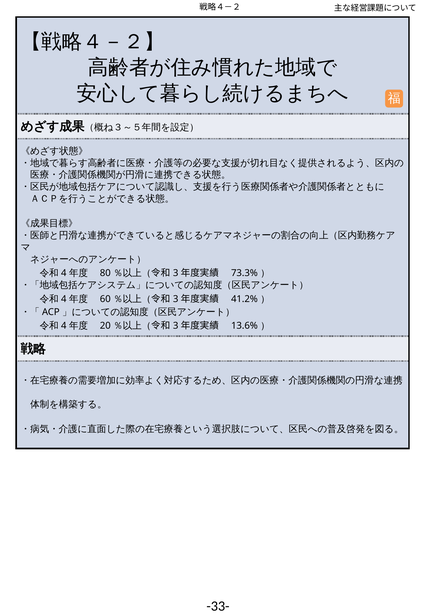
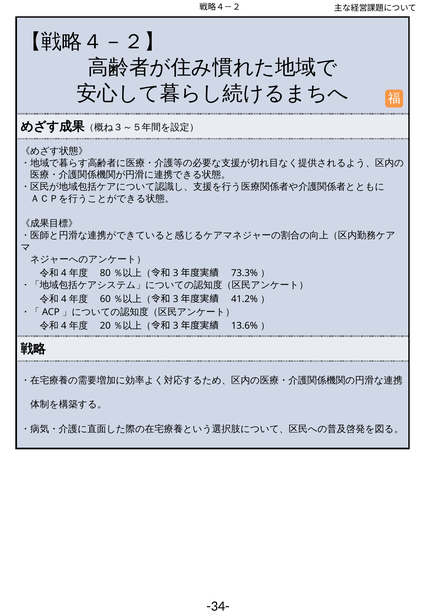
-33-: -33- -> -34-
